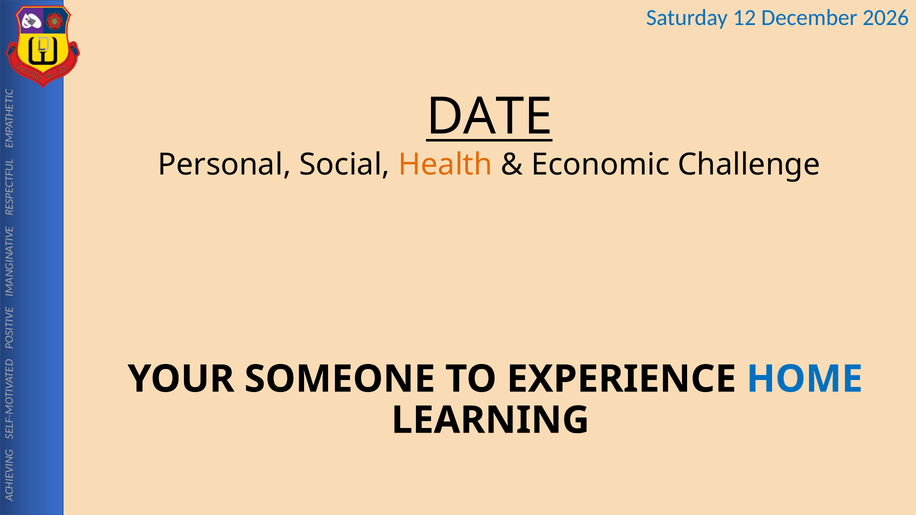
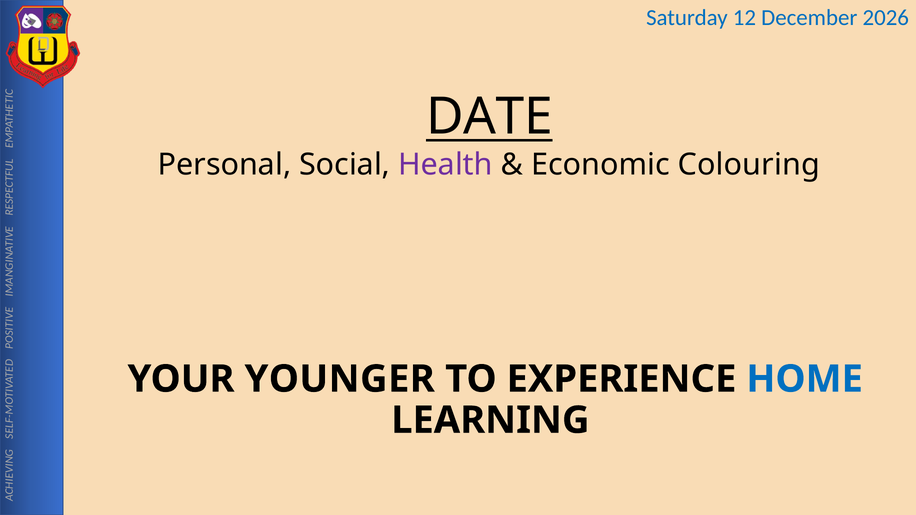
Health colour: orange -> purple
Challenge: Challenge -> Colouring
SOMEONE: SOMEONE -> YOUNGER
